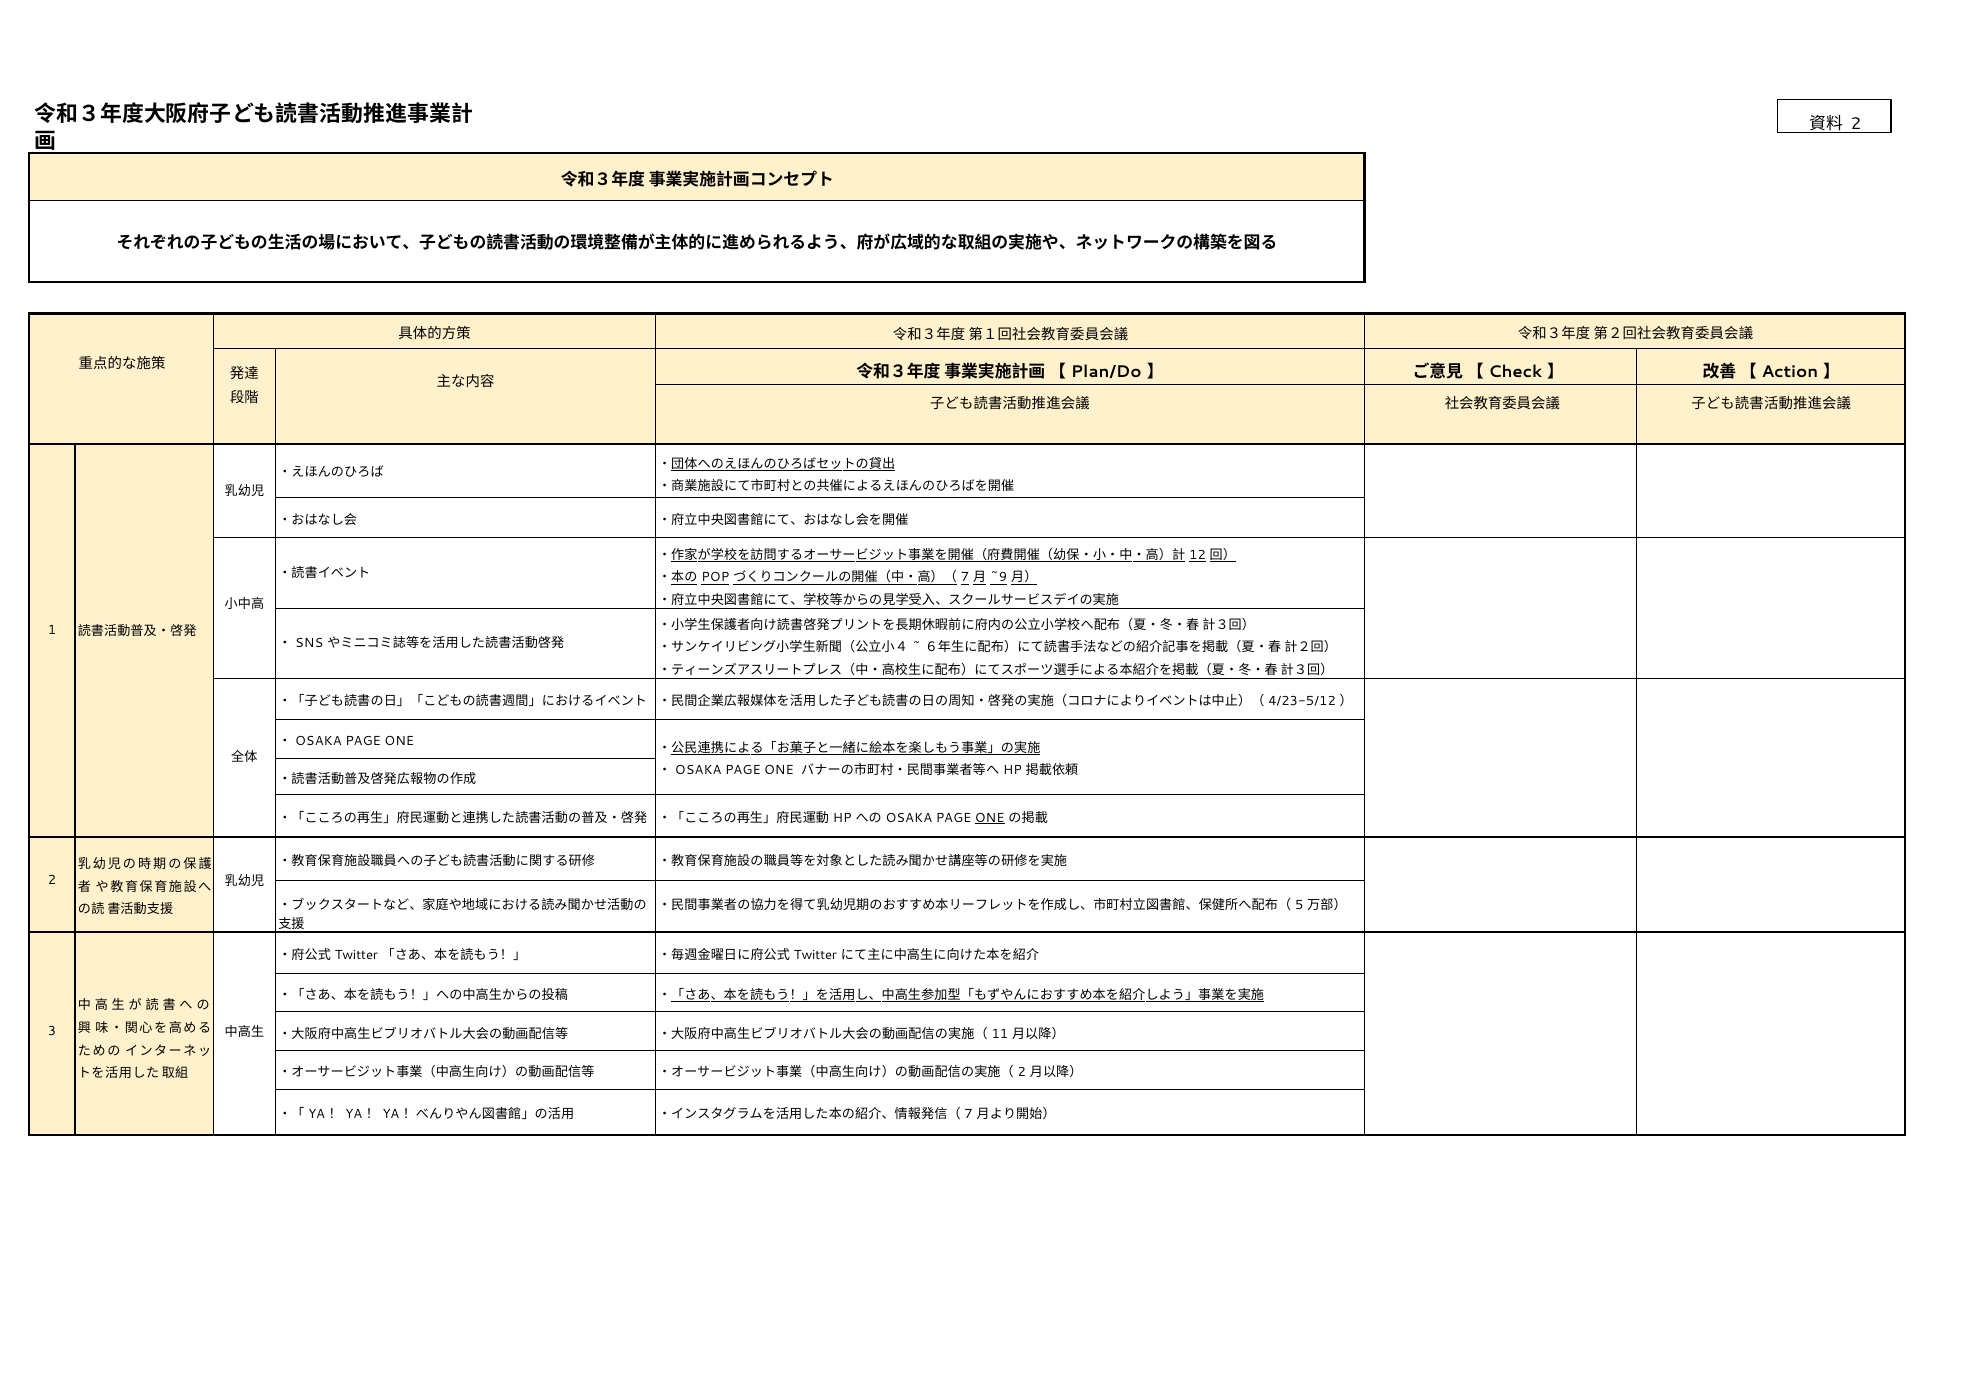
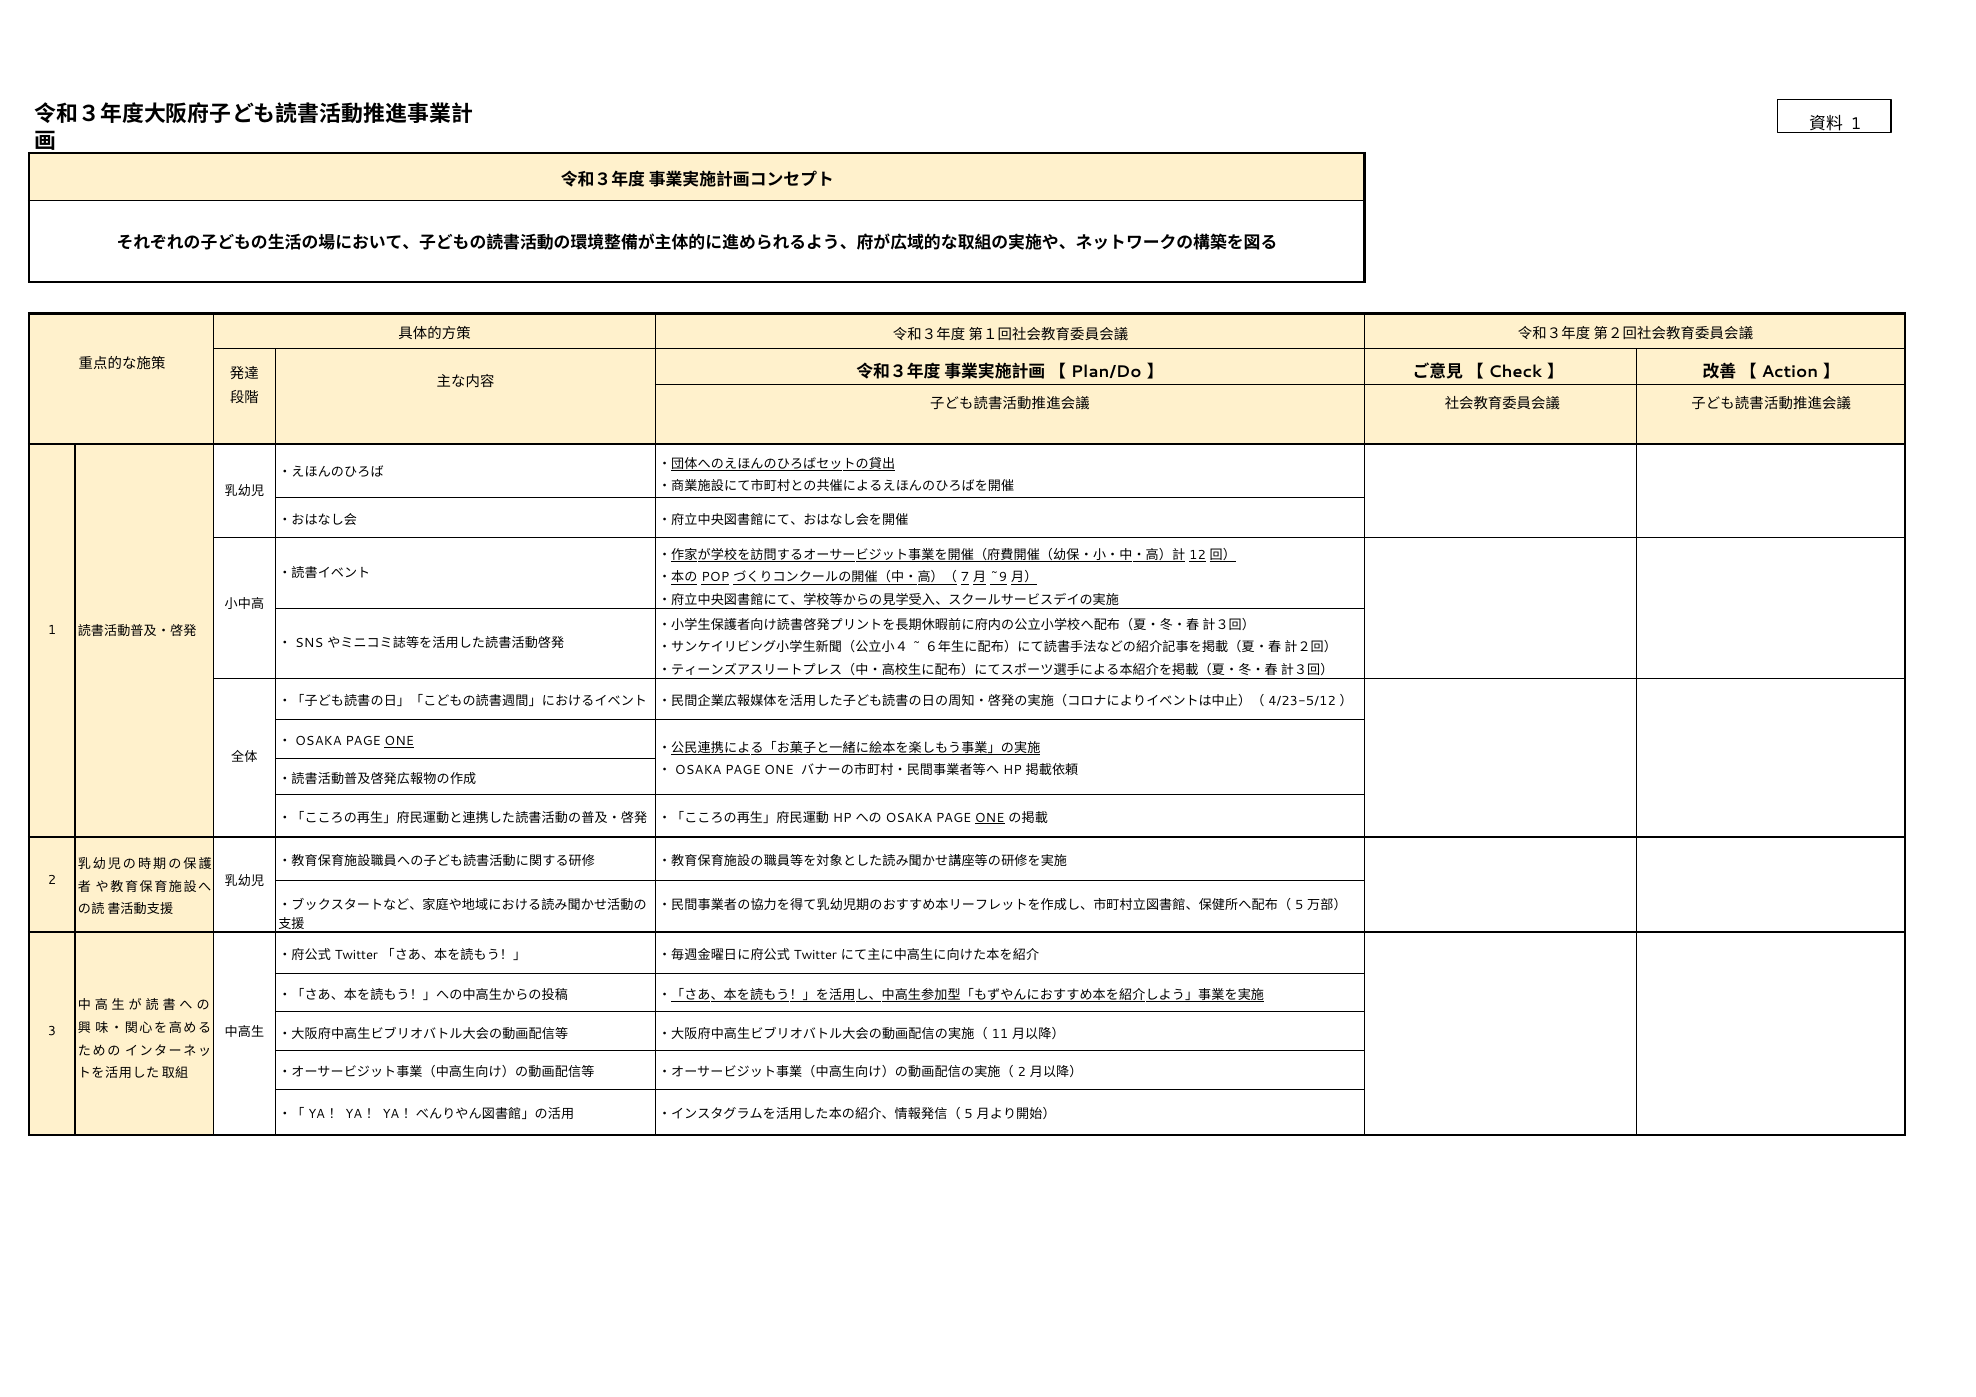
2 at (1856, 124): 2 -> 1
ONE at (399, 742) underline: none -> present
7 at (969, 1115): 7 -> 5
